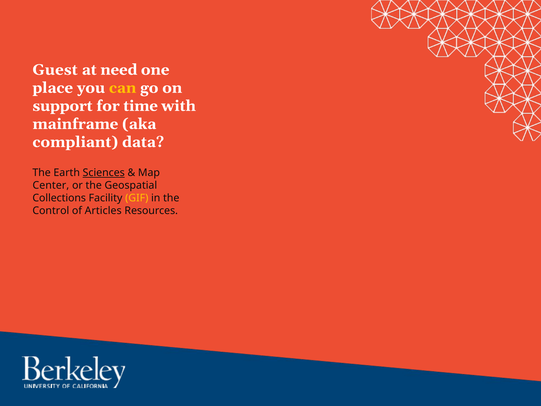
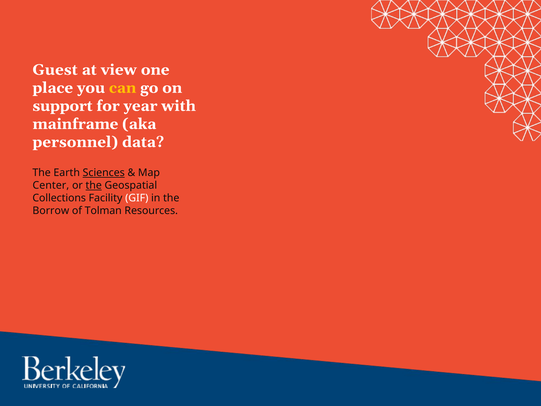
need: need -> view
time: time -> year
compliant: compliant -> personnel
the at (94, 185) underline: none -> present
GIF colour: yellow -> white
Control: Control -> Borrow
Articles: Articles -> Tolman
